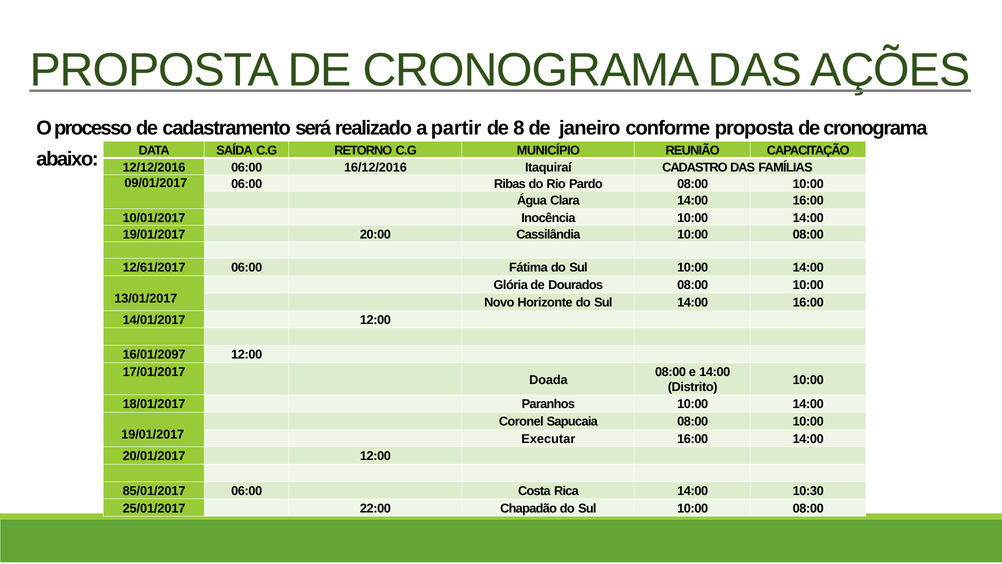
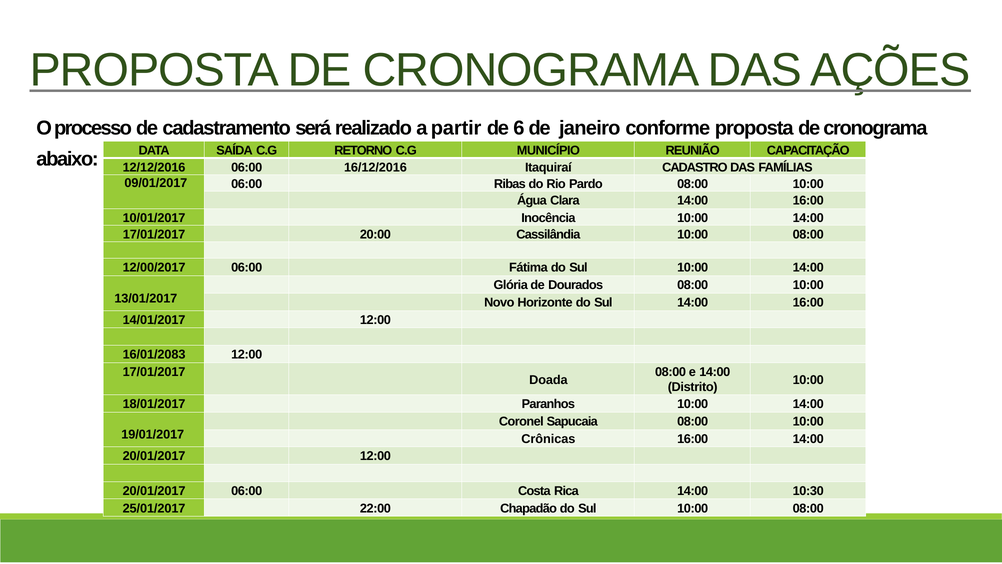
8: 8 -> 6
19/01/2017 at (154, 234): 19/01/2017 -> 17/01/2017
12/61/2017: 12/61/2017 -> 12/00/2017
16/01/2097: 16/01/2097 -> 16/01/2083
Executar: Executar -> Crônicas
85/01/2017 at (154, 491): 85/01/2017 -> 20/01/2017
